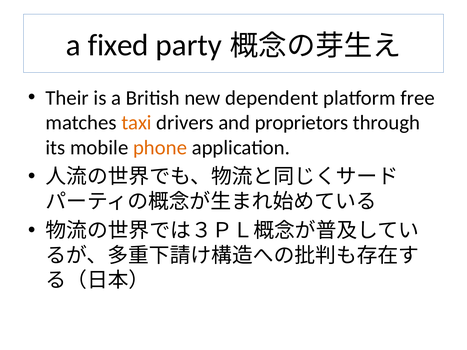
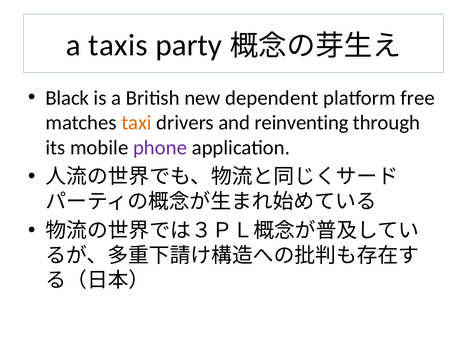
fixed: fixed -> taxis
Their: Their -> Black
proprietors: proprietors -> reinventing
phone colour: orange -> purple
